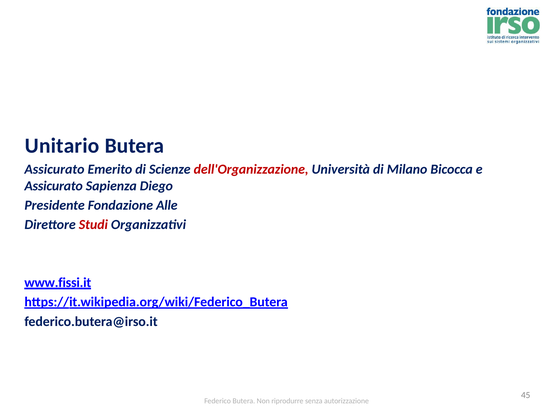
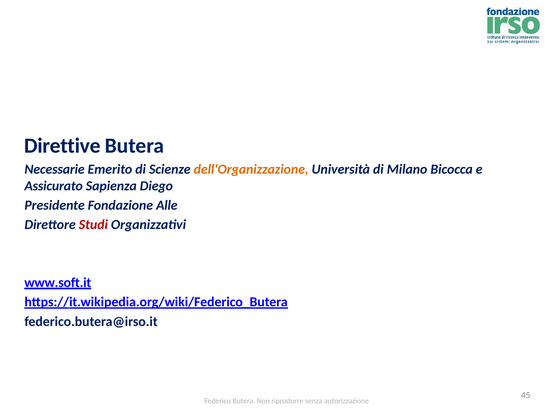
Unitario: Unitario -> Direttive
Assicurato at (54, 169): Assicurato -> Necessarie
dell'Organizzazione colour: red -> orange
www.fissi.it: www.fissi.it -> www.soft.it
